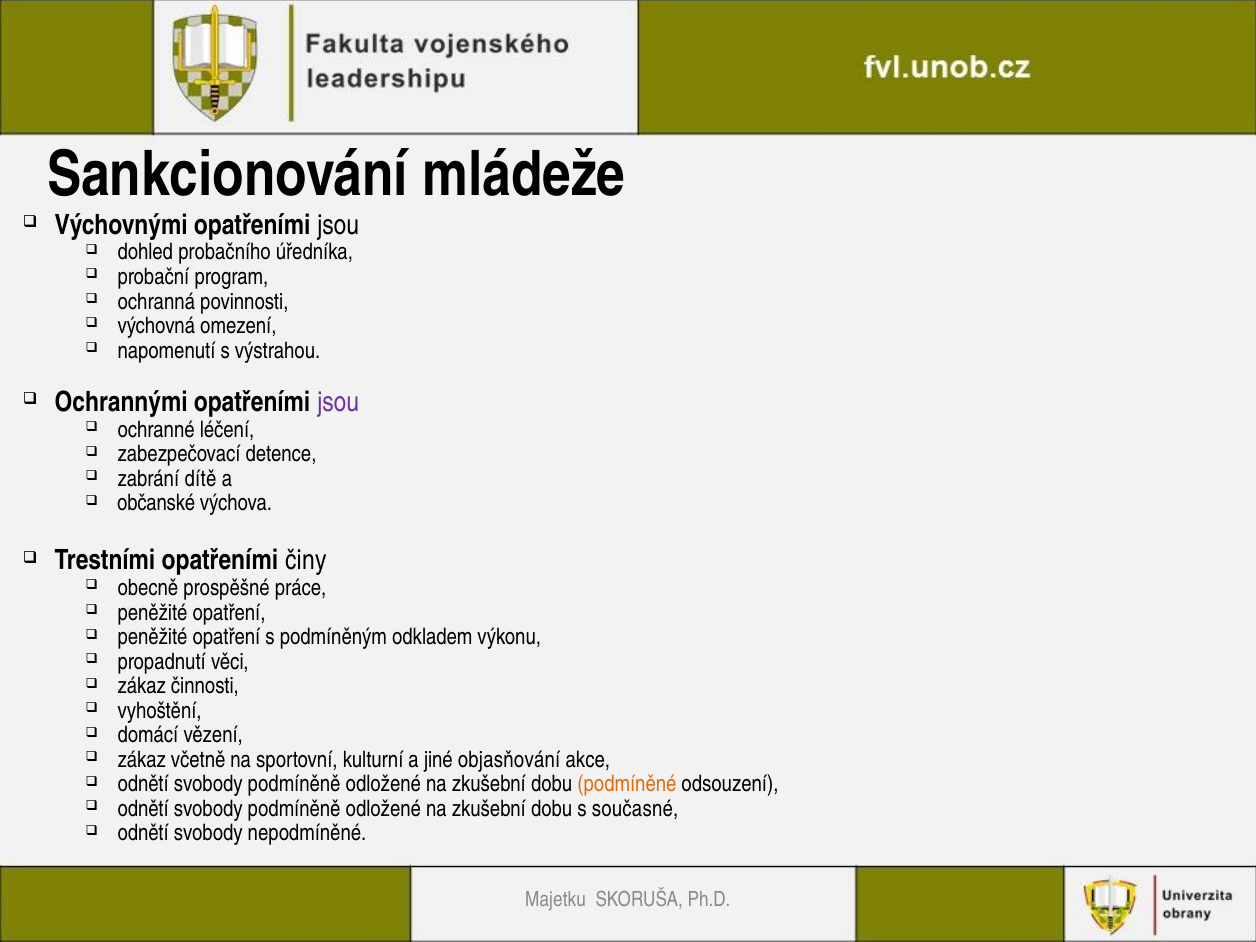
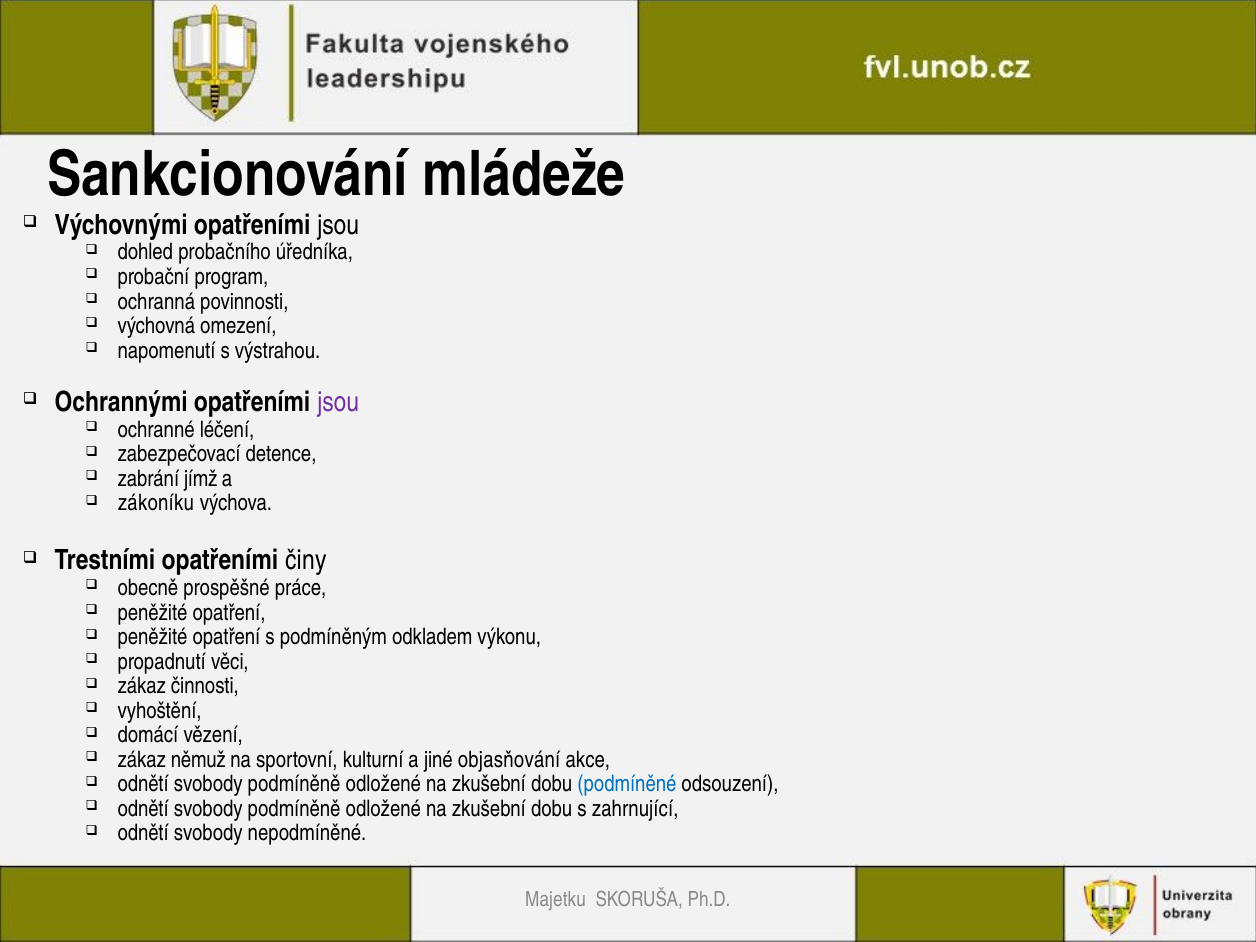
dítě: dítě -> jímž
občanské: občanské -> zákoníku
včetně: včetně -> němuž
podmíněné colour: orange -> blue
současné: současné -> zahrnující
